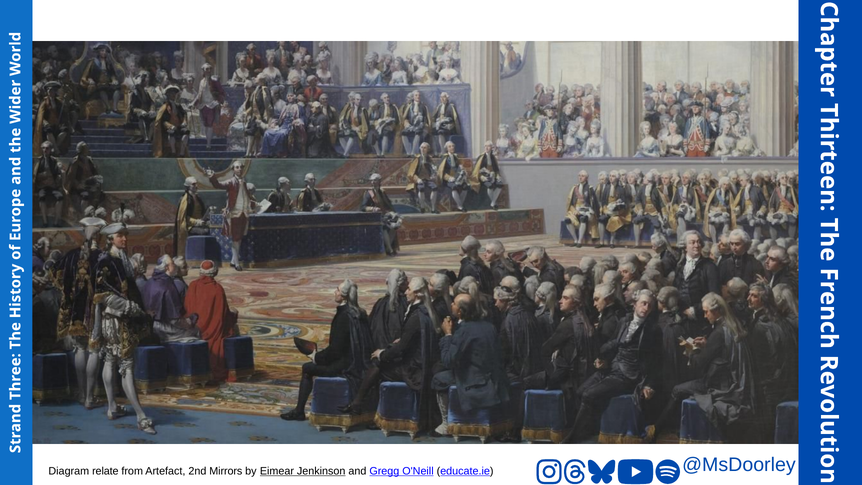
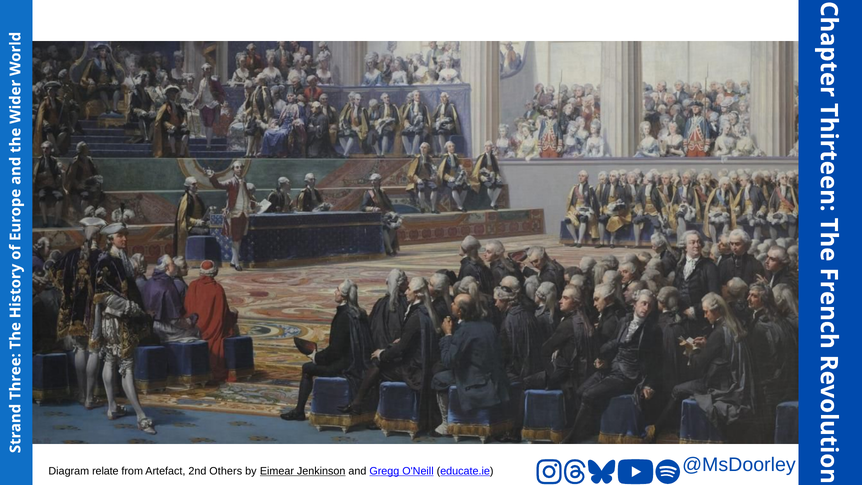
Mirrors: Mirrors -> Others
